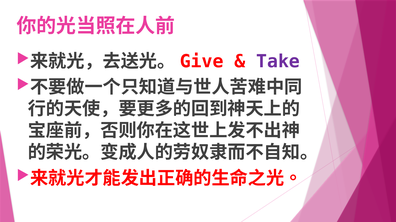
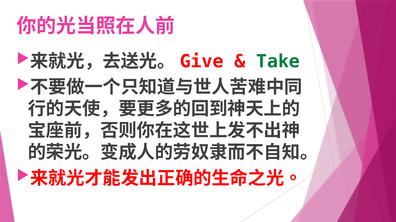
Take colour: purple -> green
